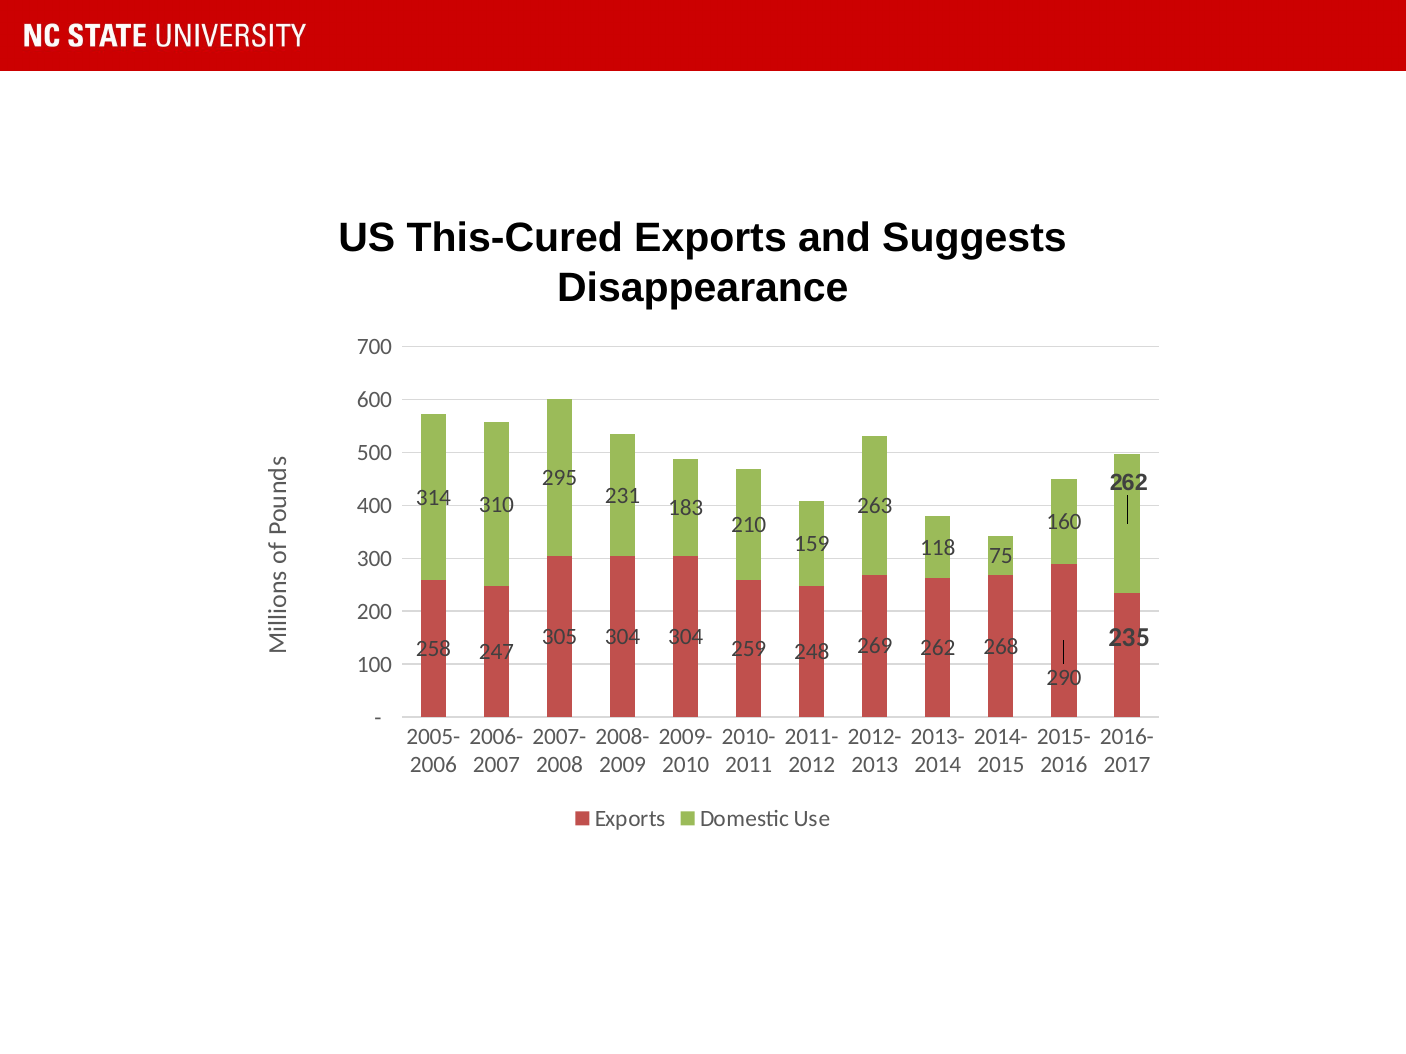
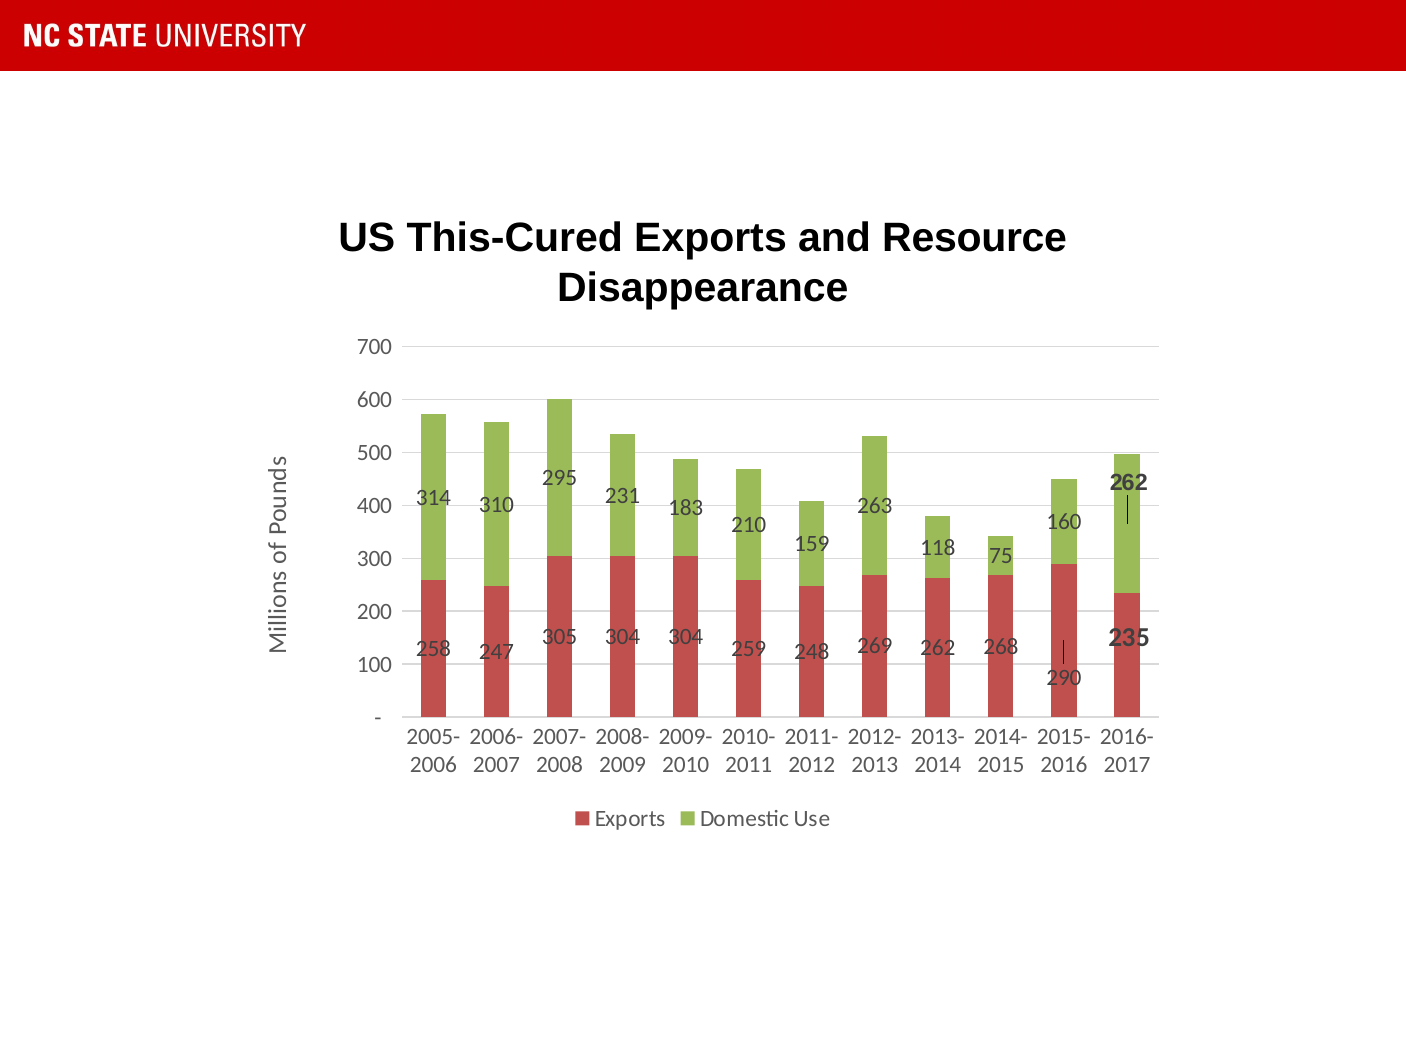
Suggests: Suggests -> Resource
